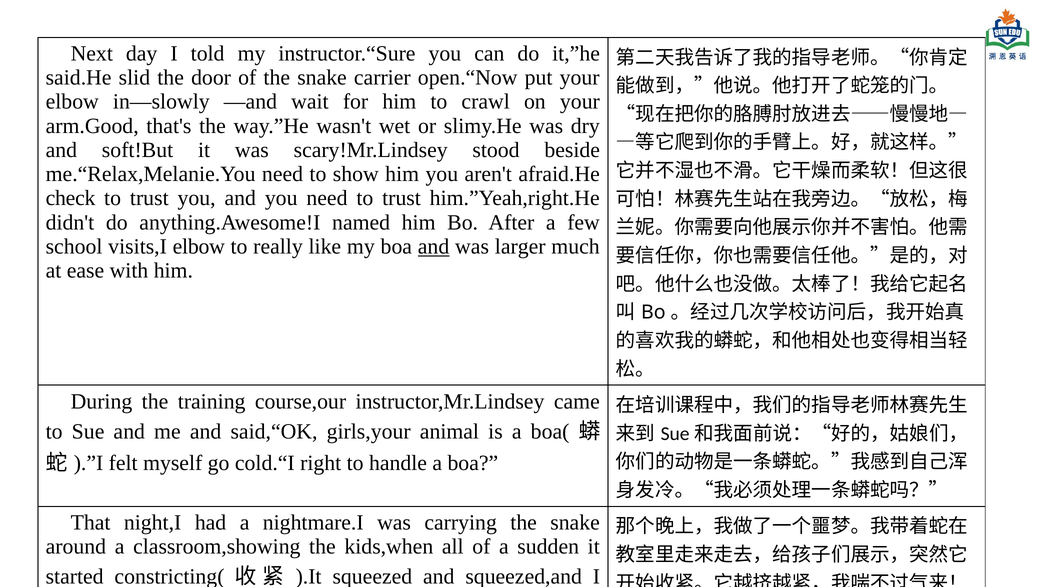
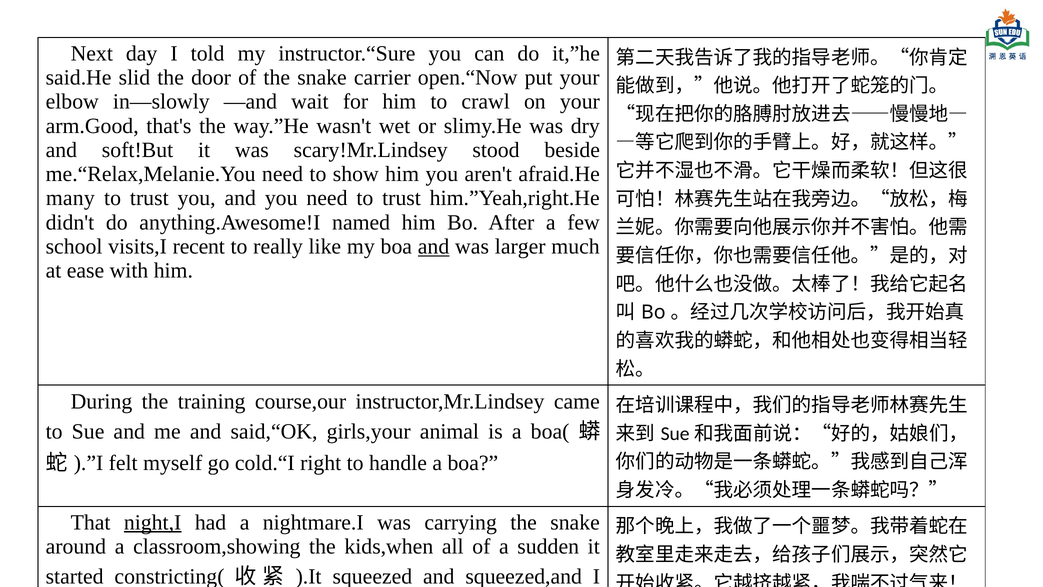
check: check -> many
visits,I elbow: elbow -> recent
night,I underline: none -> present
